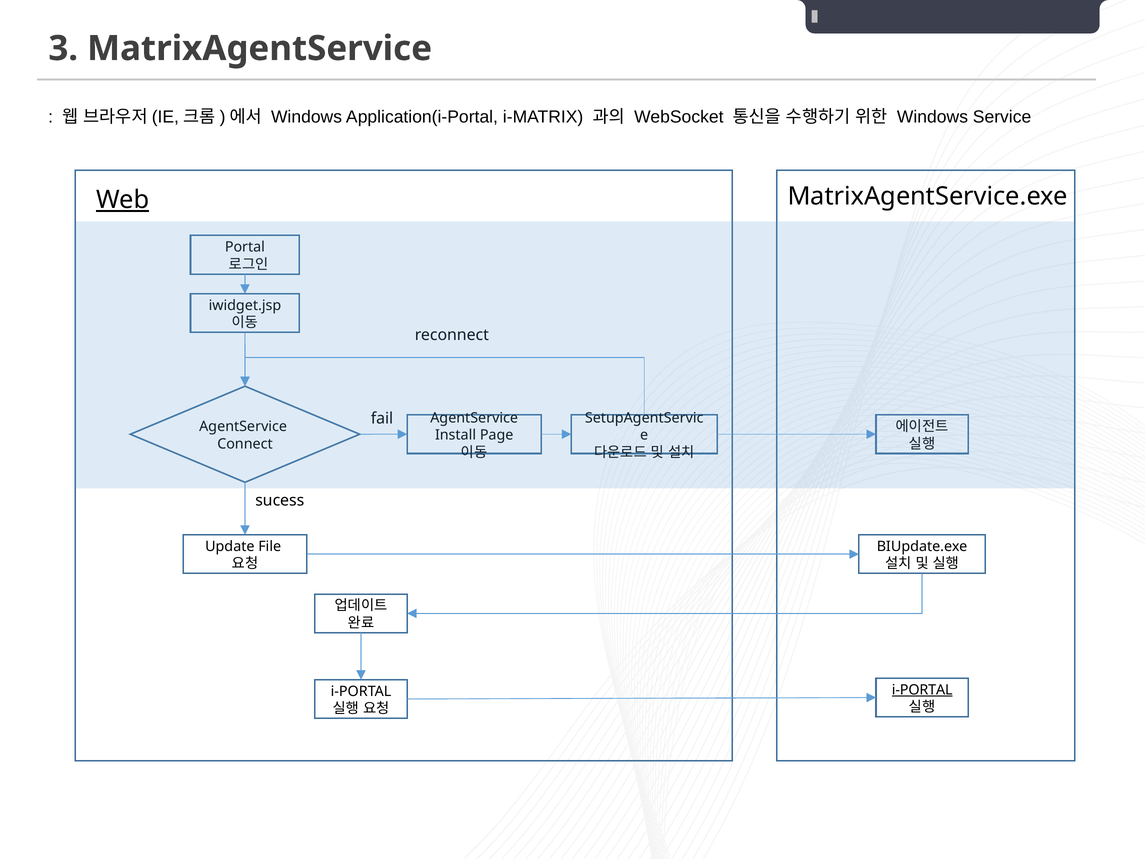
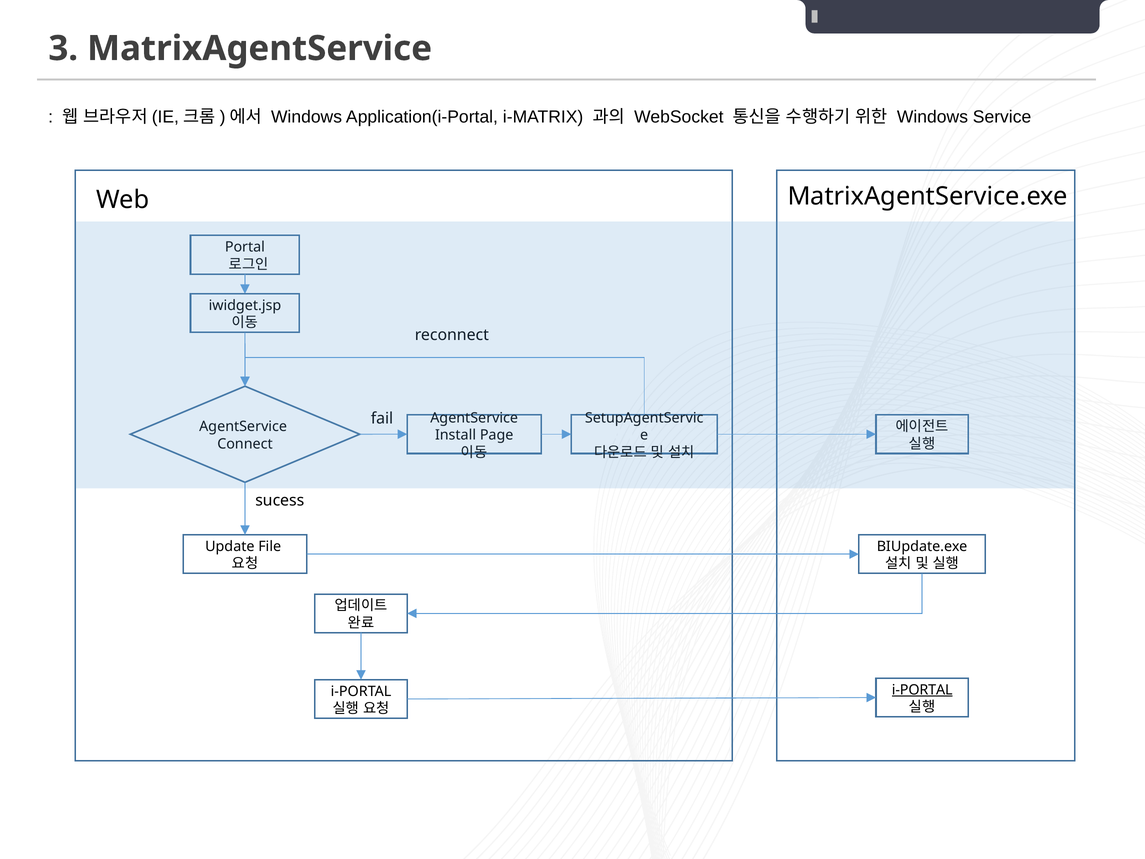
Web underline: present -> none
